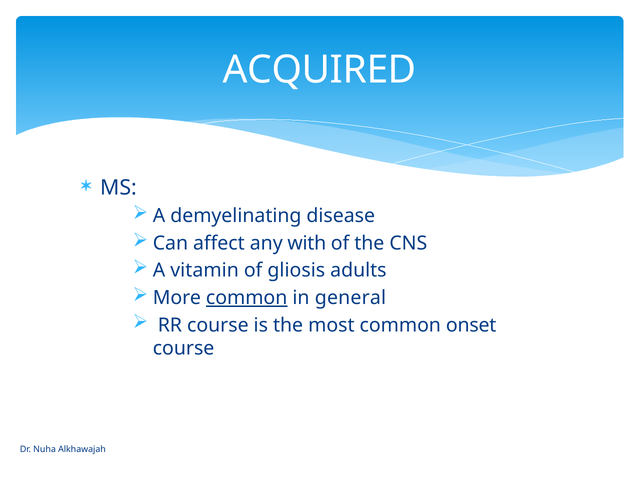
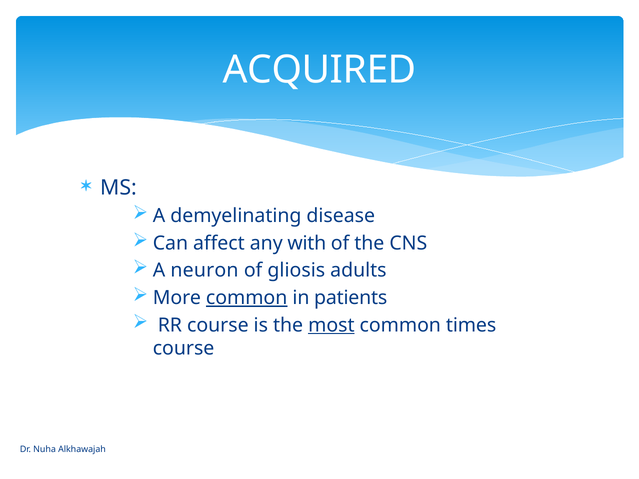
vitamin: vitamin -> neuron
general: general -> patients
most underline: none -> present
onset: onset -> times
